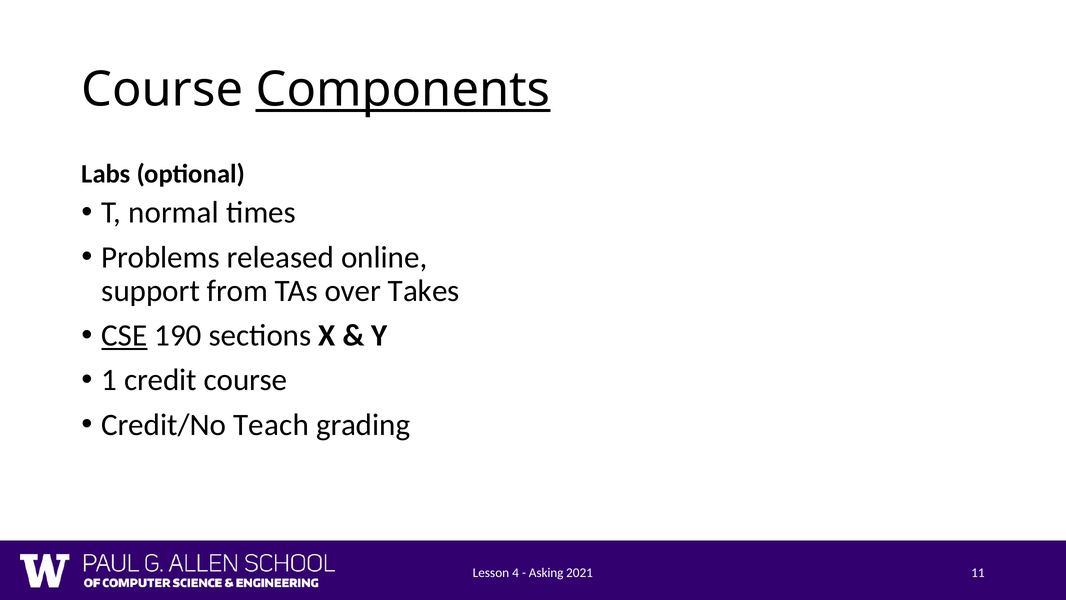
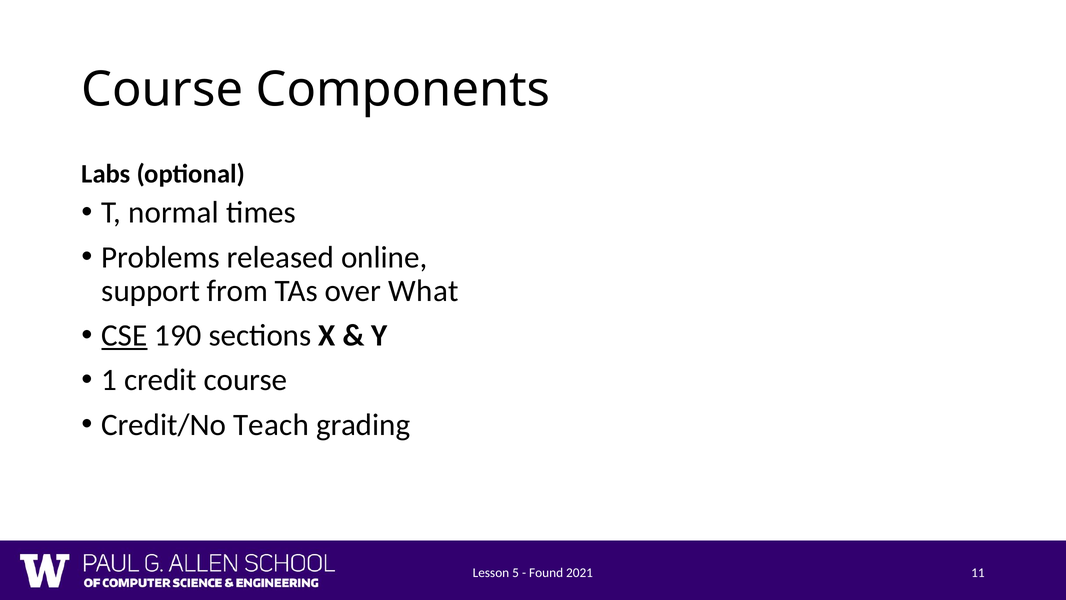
Components underline: present -> none
Takes: Takes -> What
4: 4 -> 5
Asking: Asking -> Found
